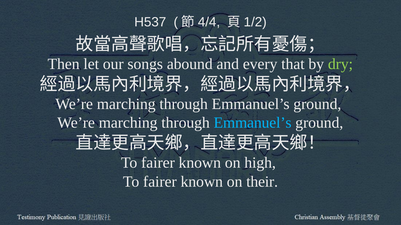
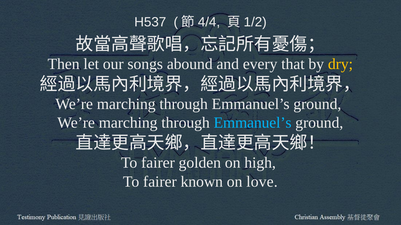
dry colour: light green -> yellow
known at (200, 163): known -> golden
their: their -> love
